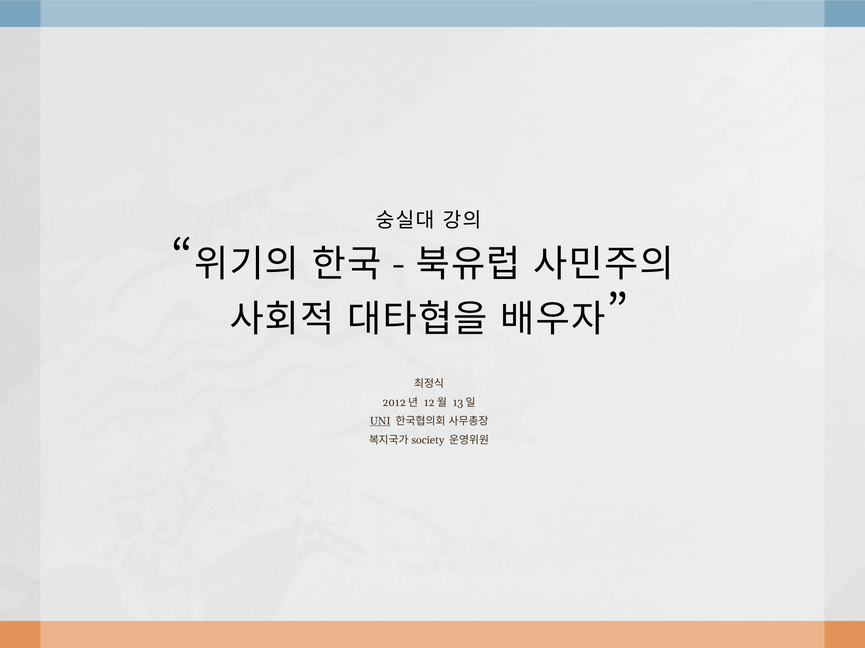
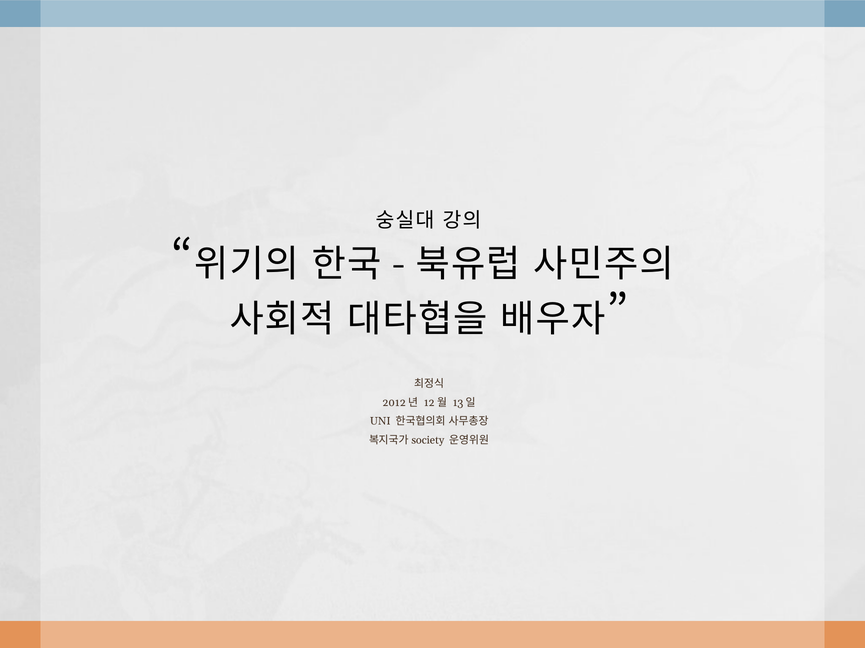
UNI underline: present -> none
